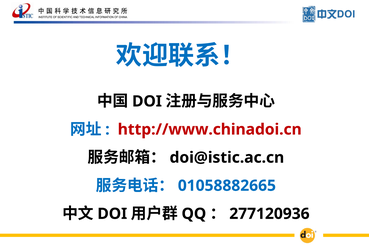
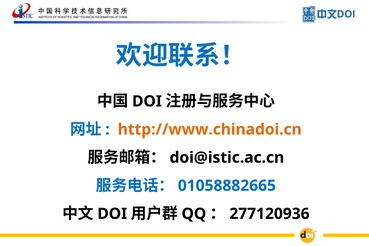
http://www.chinadoi.cn colour: red -> orange
